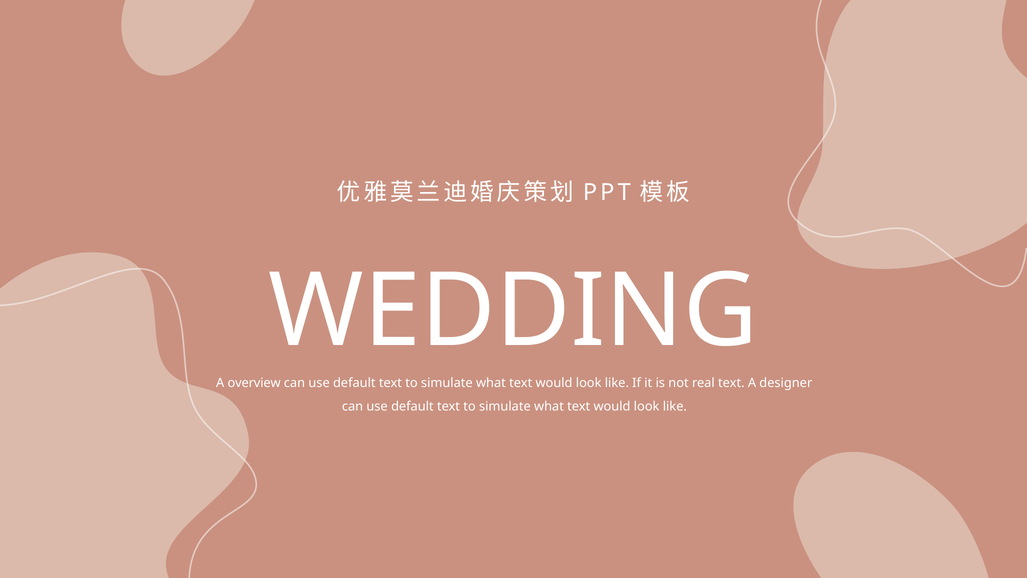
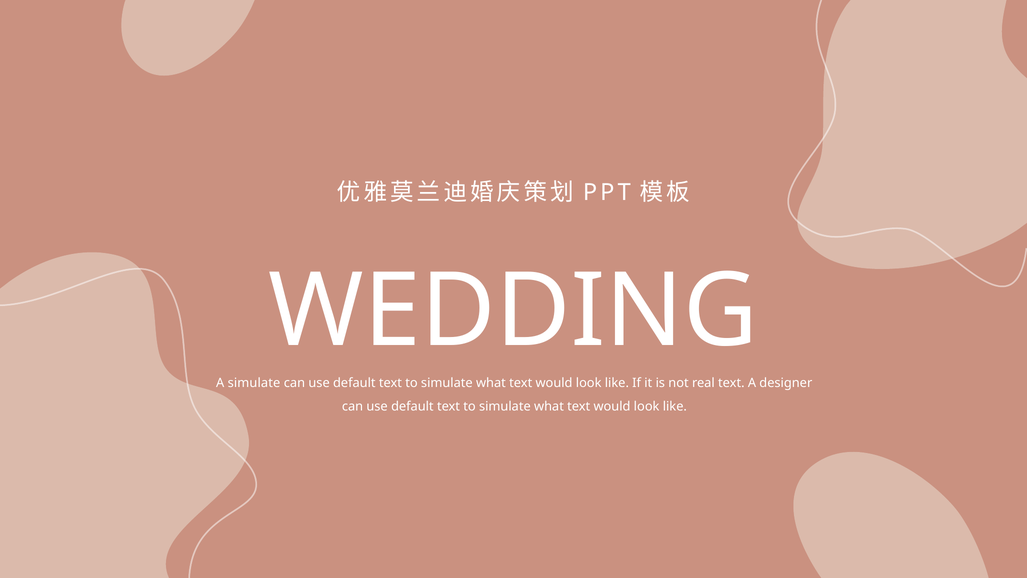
A overview: overview -> simulate
